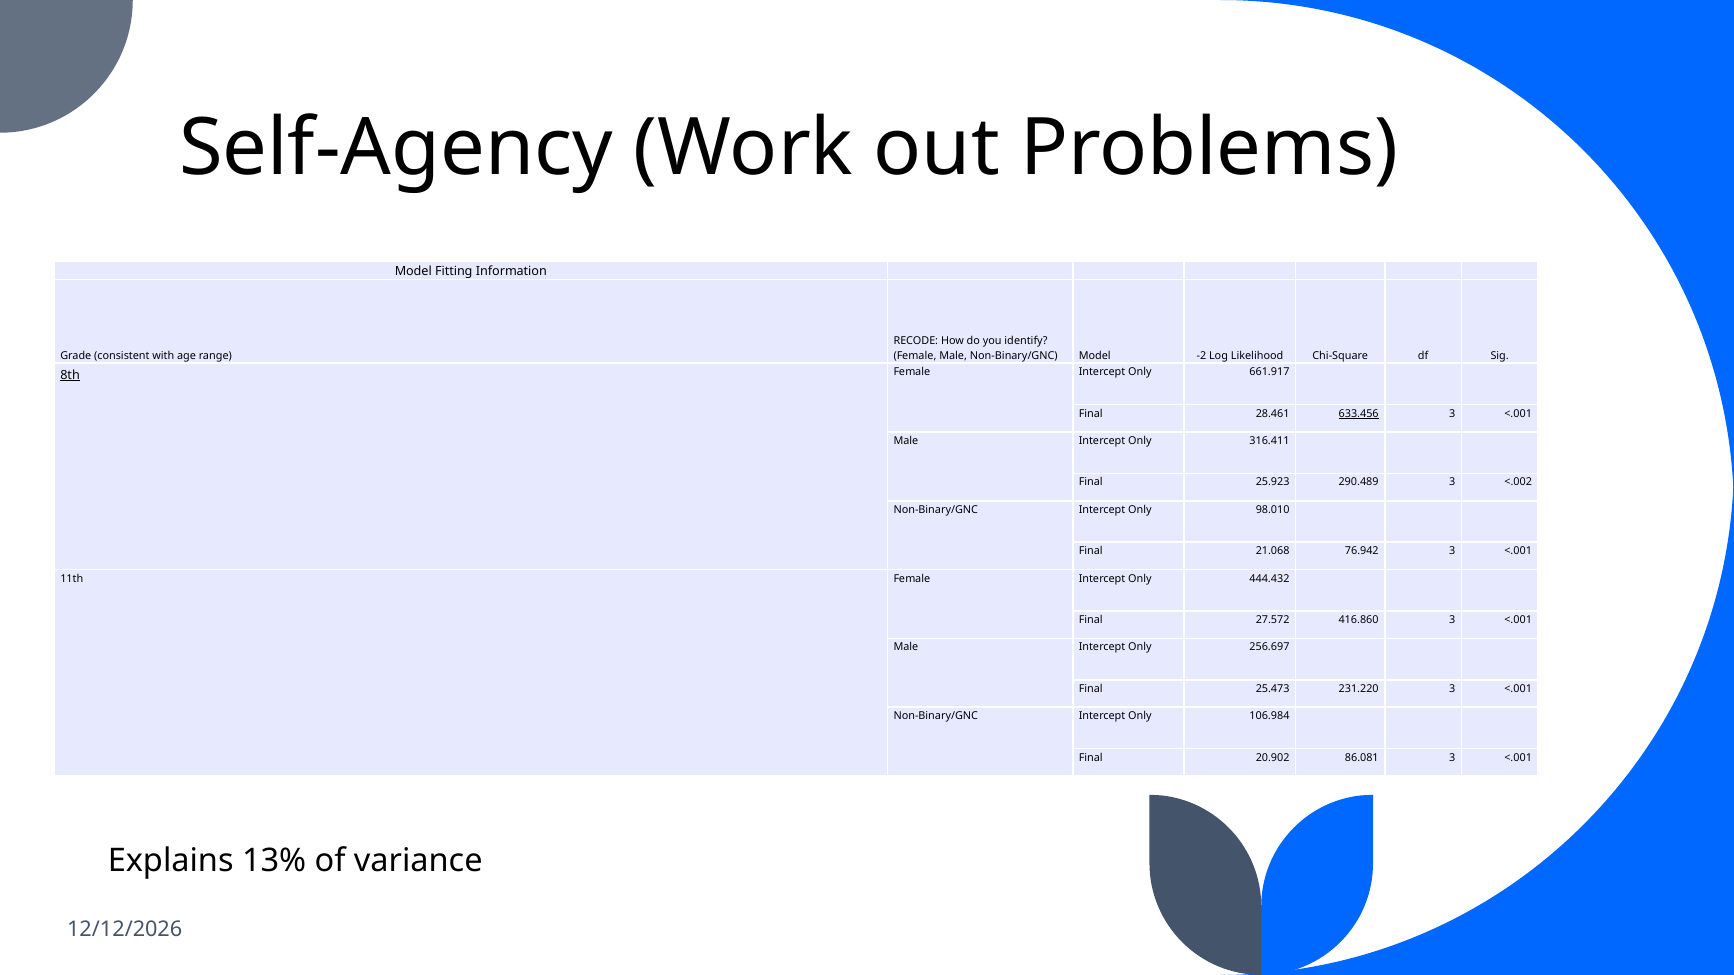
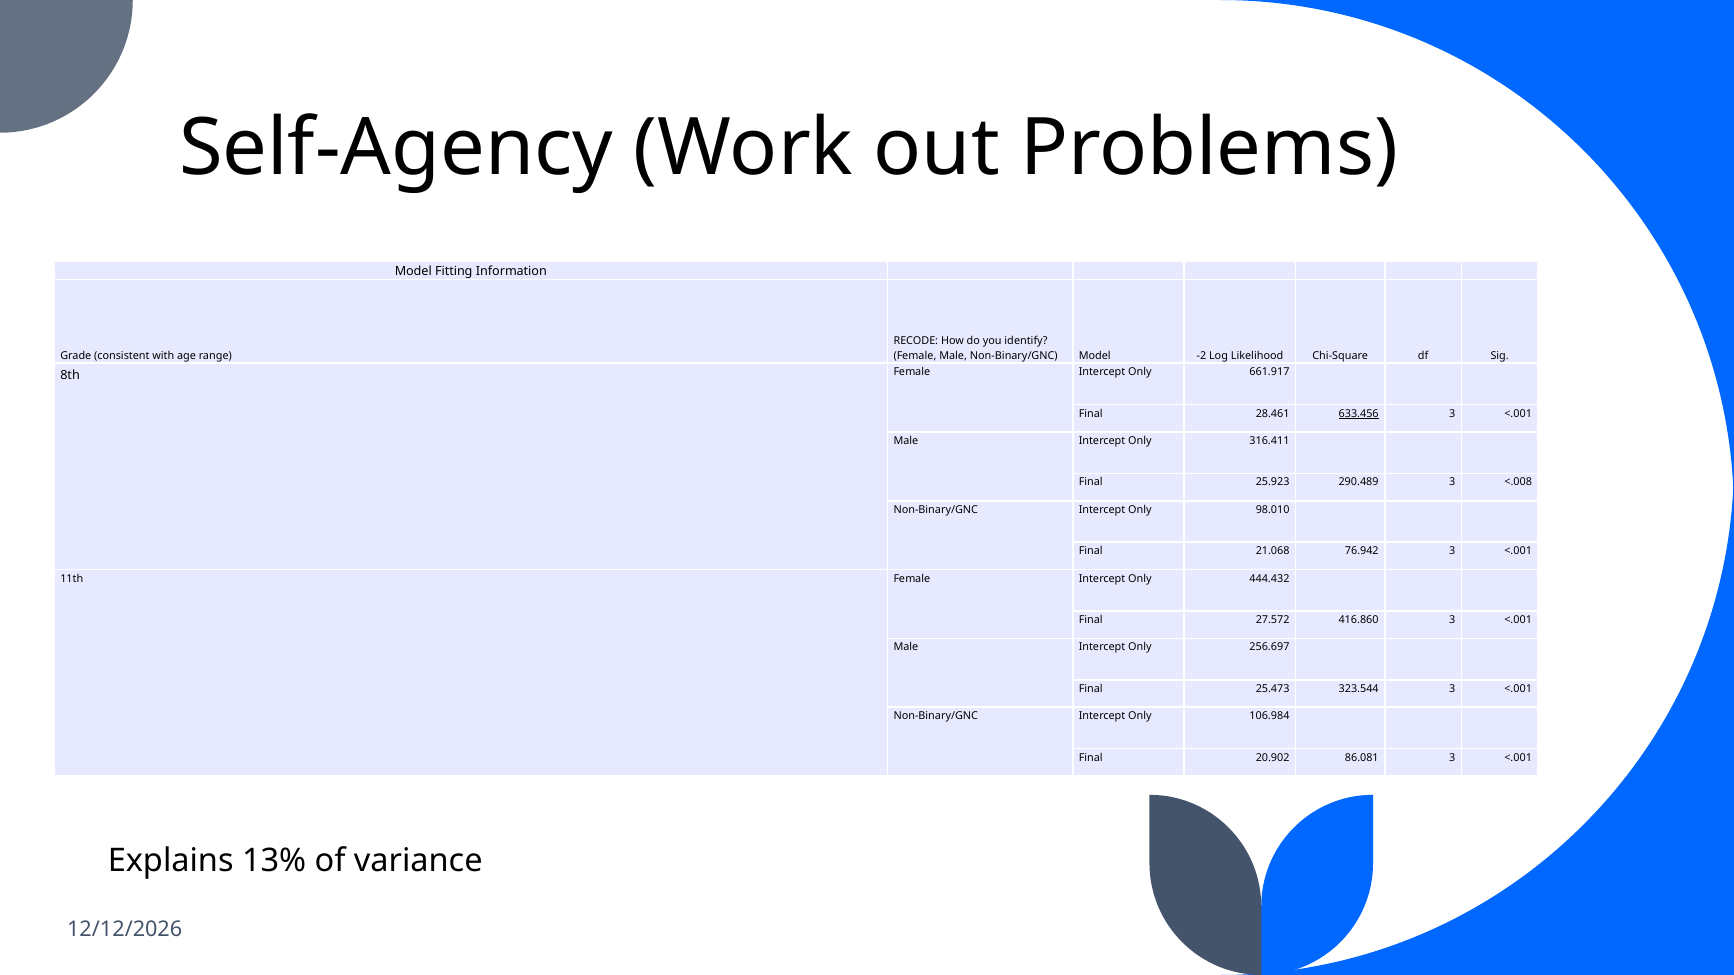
8th underline: present -> none
<.002: <.002 -> <.008
231.220: 231.220 -> 323.544
